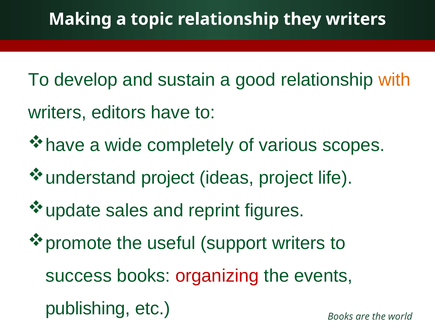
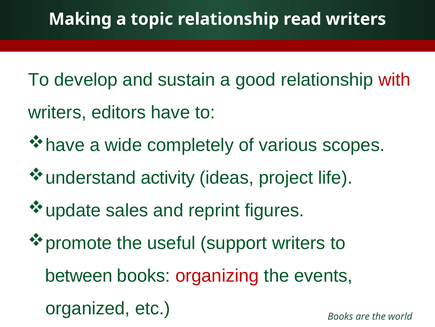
they: they -> read
with colour: orange -> red
project at (168, 177): project -> activity
success: success -> between
publishing: publishing -> organized
